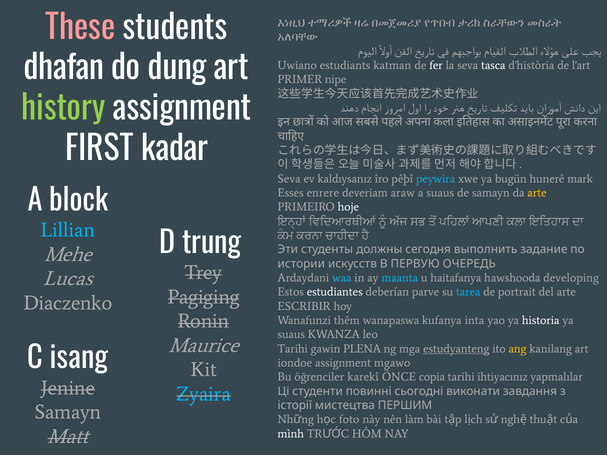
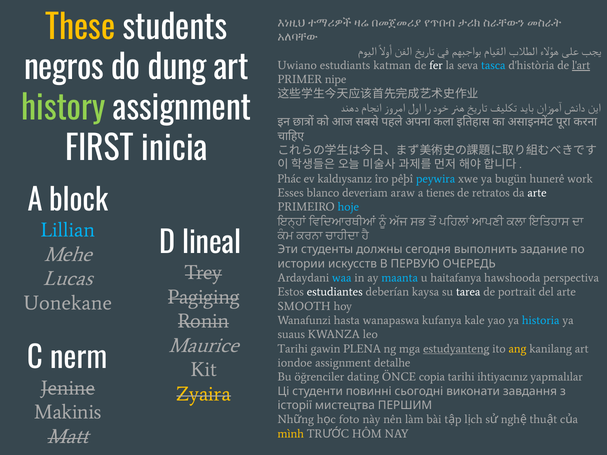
These colour: pink -> yellow
dhafan: dhafan -> negros
tasca colour: white -> light blue
l'art underline: none -> present
kadar: kadar -> inicia
Seva at (289, 179): Seva -> Phác
mark: mark -> work
enrere: enrere -> blanco
a suaus: suaus -> tienes
de samayn: samayn -> retratos
arte at (537, 193) colour: yellow -> white
hoje colour: white -> light blue
trung: trung -> lineal
developing: developing -> perspectiva
parve: parve -> kaysa
tarea colour: light blue -> white
Diaczenko: Diaczenko -> Uonekane
ESCRIBIR: ESCRIBIR -> SMOOTH
thêm: thêm -> hasta
inta: inta -> kale
historia colour: white -> light blue
isang: isang -> nerm
mgawo: mgawo -> detalhe
karekî: karekî -> dating
Zyaira colour: light blue -> yellow
Samayn at (68, 412): Samayn -> Makinis
mình colour: white -> yellow
